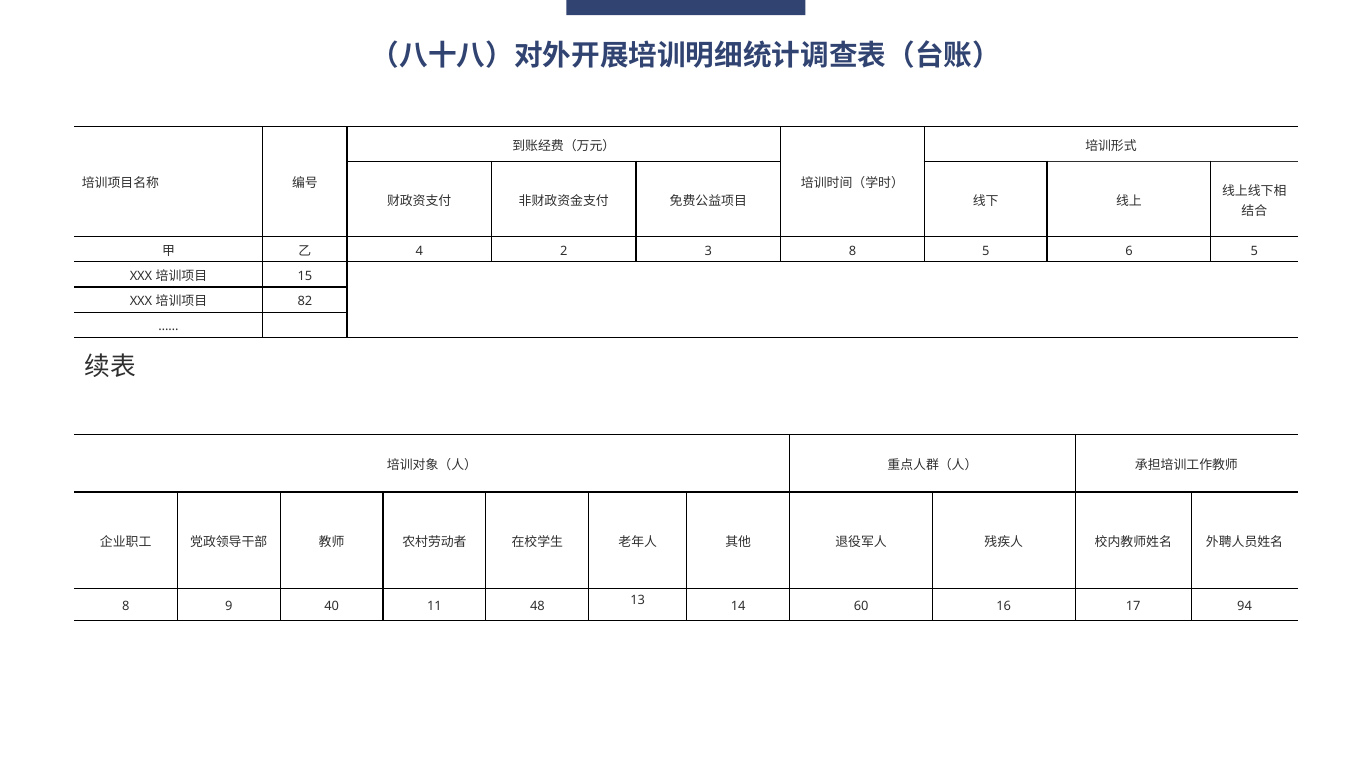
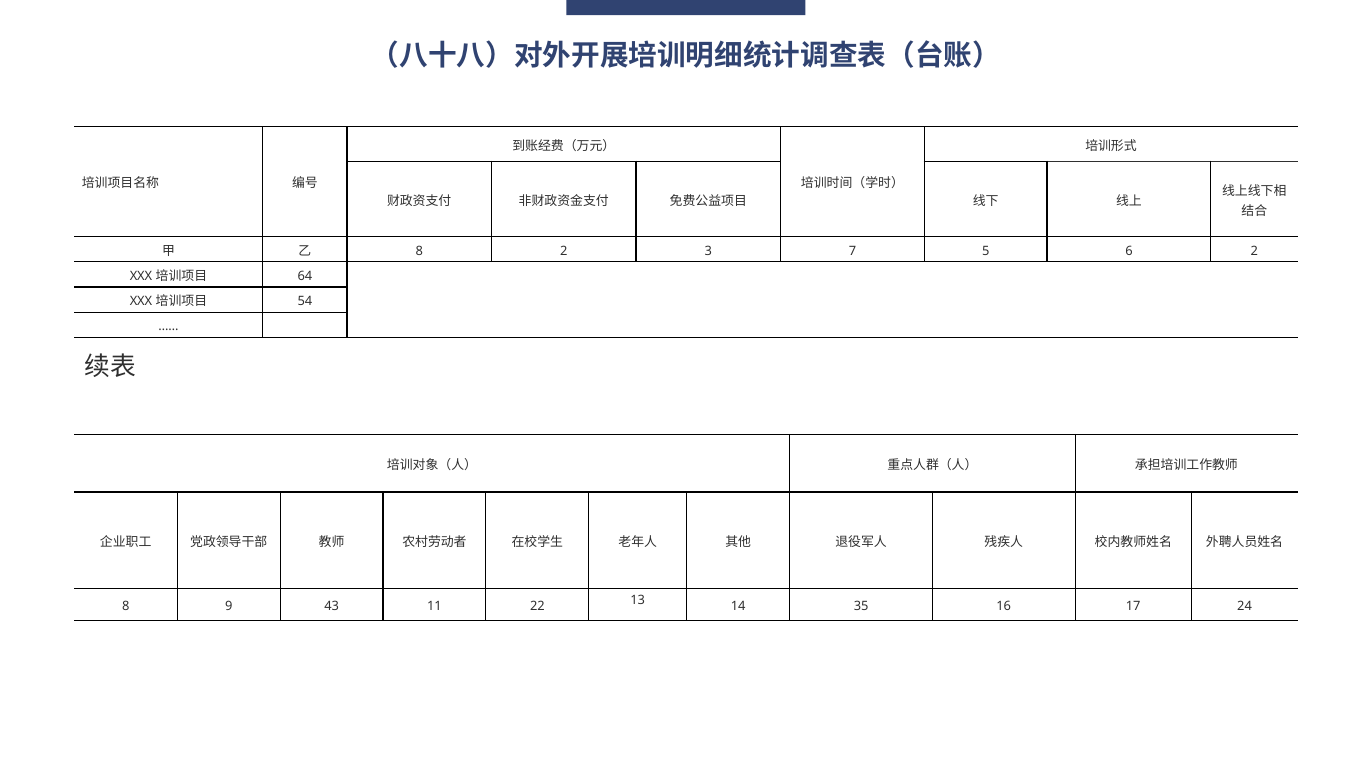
4 at (419, 251): 4 -> 8
3 8: 8 -> 7
6 5: 5 -> 2
15: 15 -> 64
82: 82 -> 54
40: 40 -> 43
48: 48 -> 22
60: 60 -> 35
94: 94 -> 24
